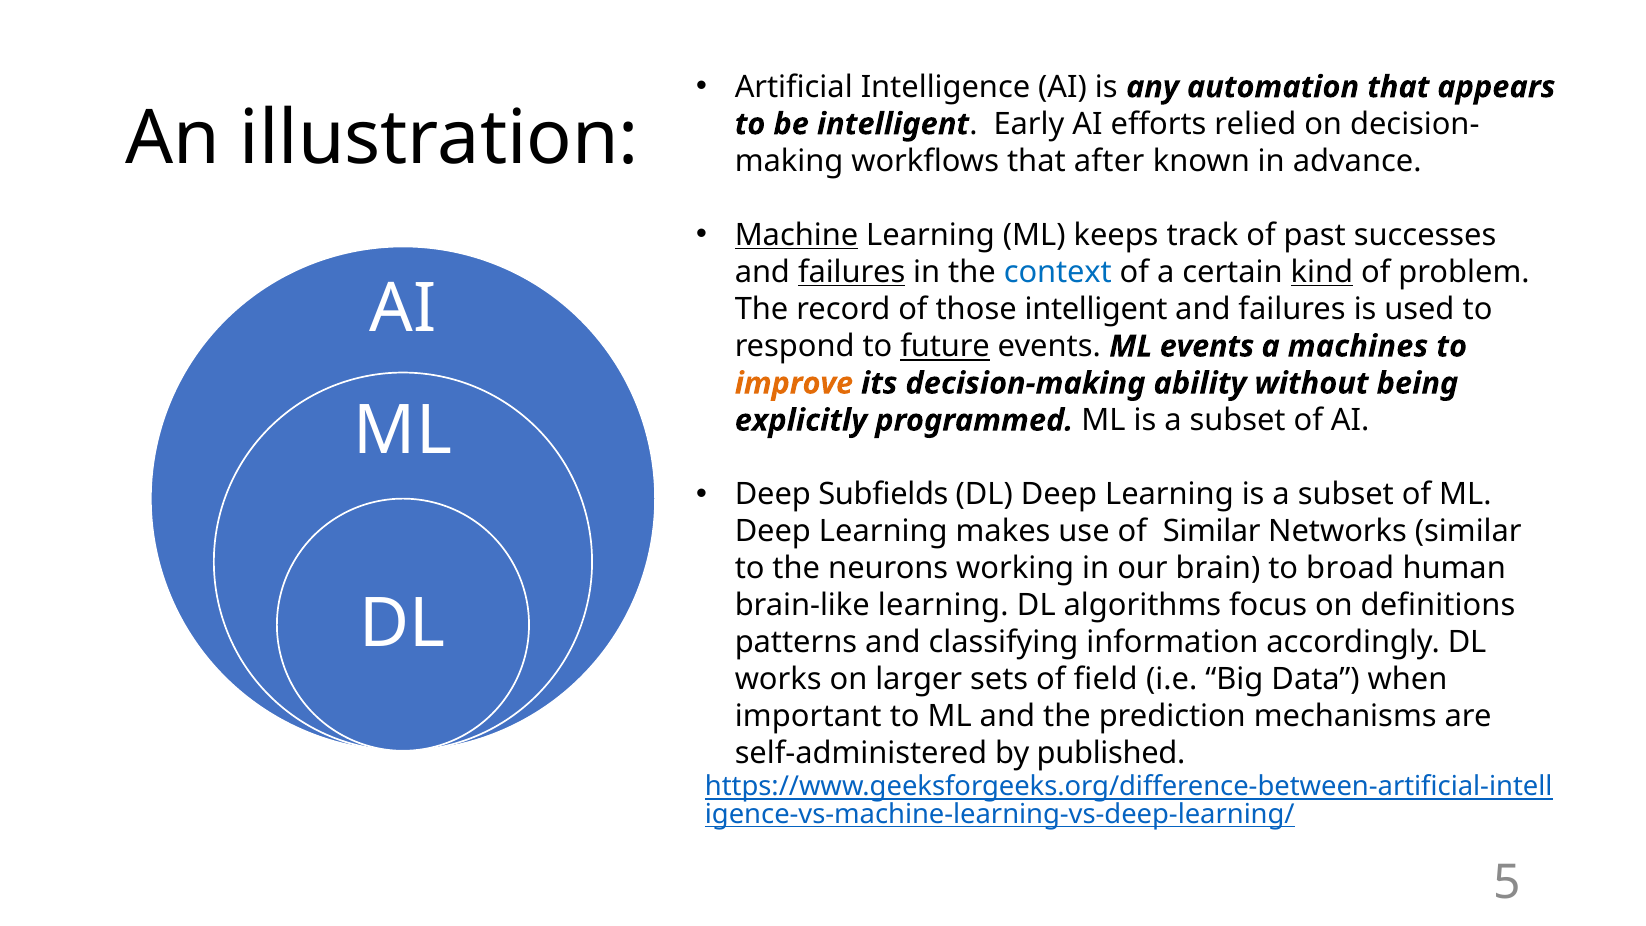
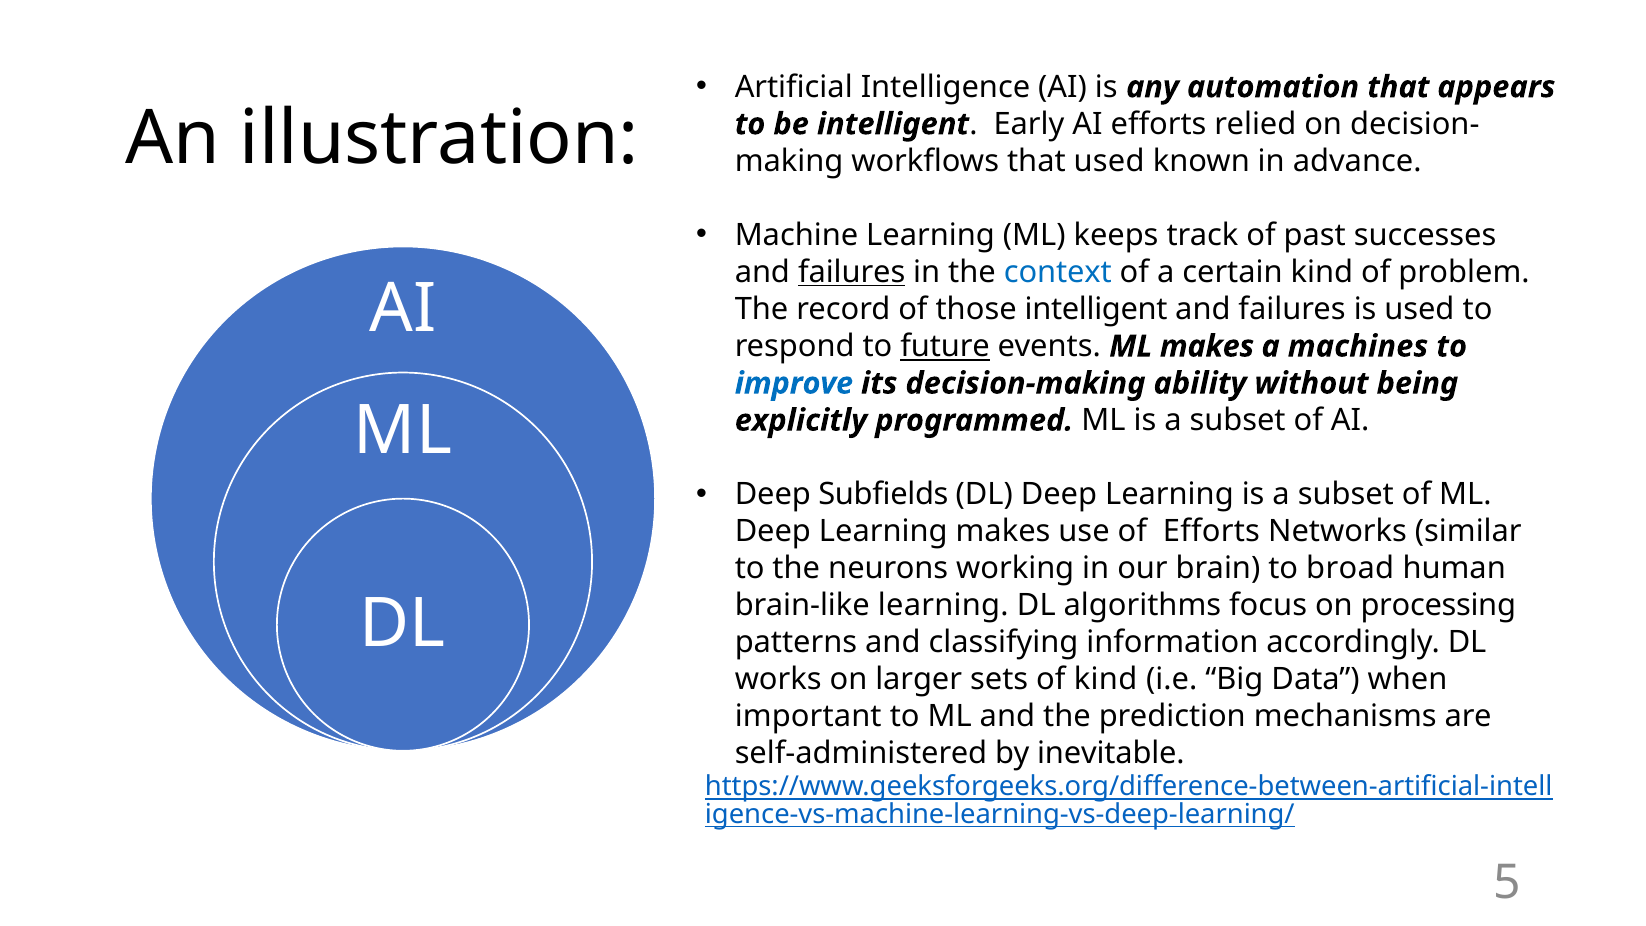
that after: after -> used
Machine underline: present -> none
kind at (1322, 272) underline: present -> none
ML events: events -> makes
improve colour: orange -> blue
of Similar: Similar -> Efforts
definitions: definitions -> processing
of field: field -> kind
published: published -> inevitable
